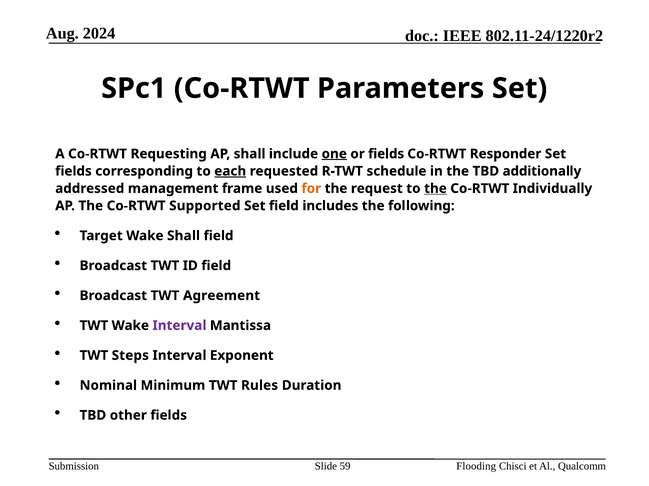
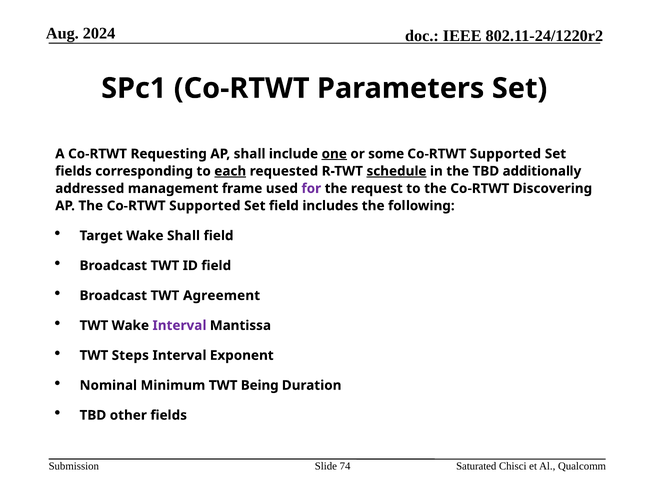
or fields: fields -> some
Responder at (506, 154): Responder -> Supported
schedule underline: none -> present
for colour: orange -> purple
the at (435, 189) underline: present -> none
Individually: Individually -> Discovering
Rules: Rules -> Being
59: 59 -> 74
Flooding: Flooding -> Saturated
